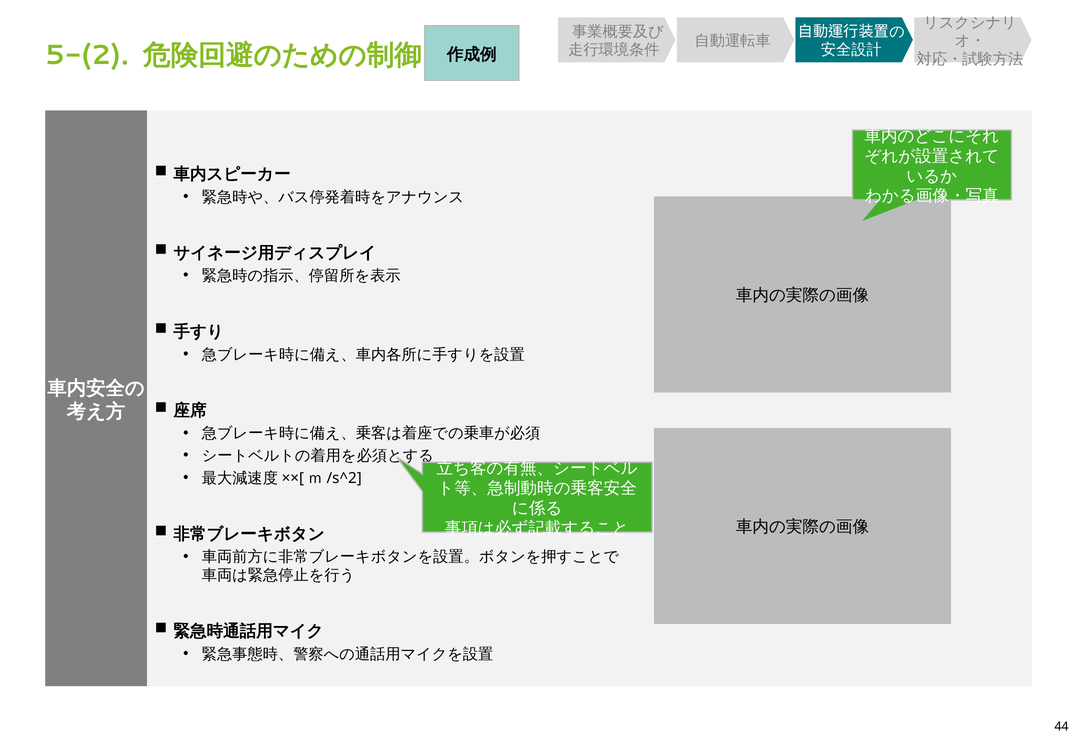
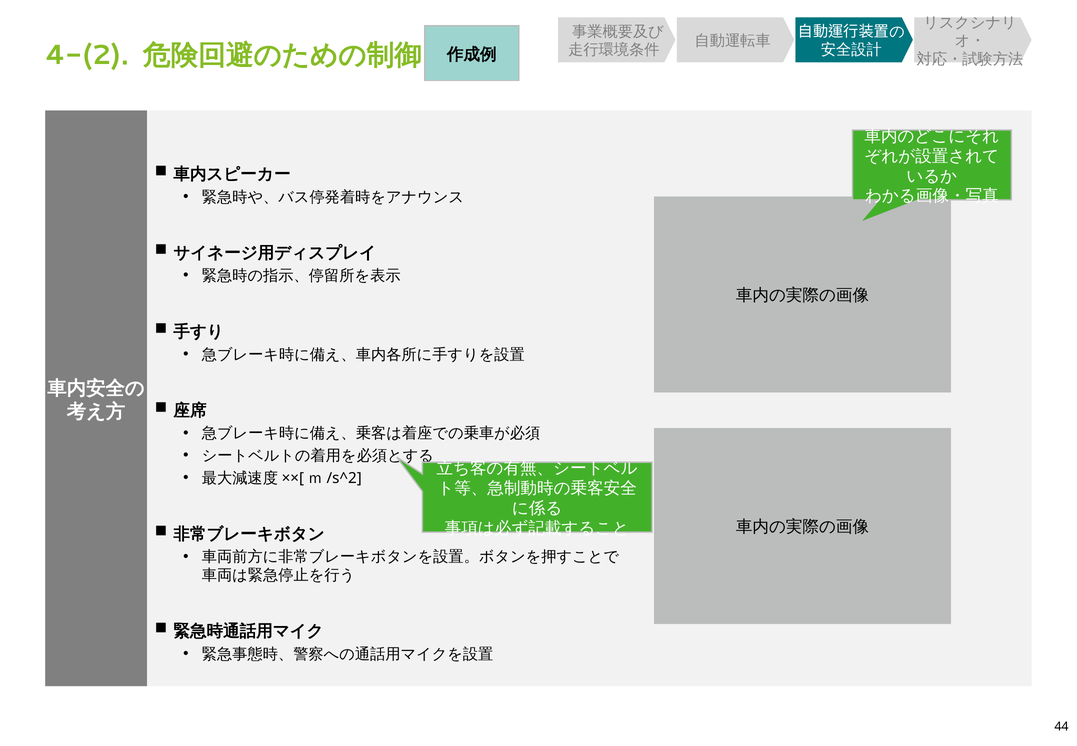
5-(2: 5-(2 -> 4-(2
